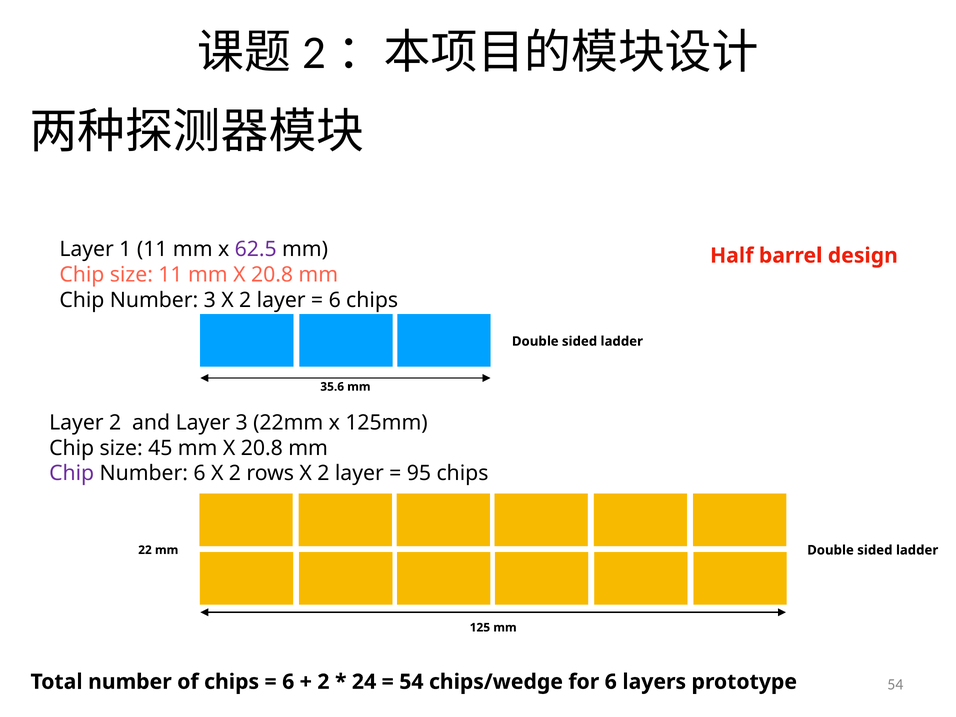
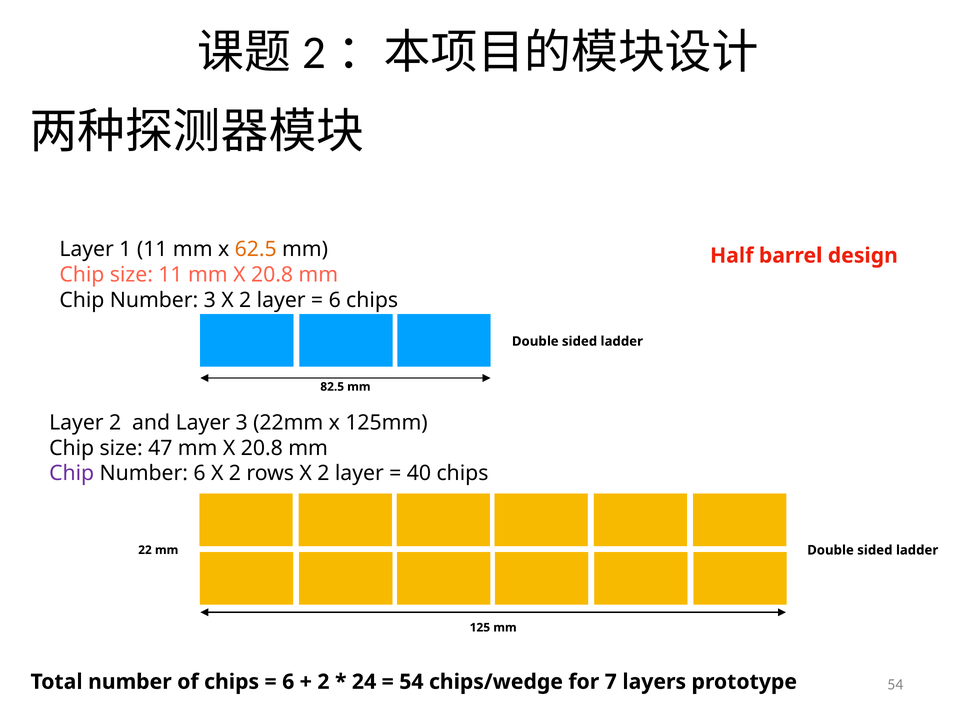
62.5 colour: purple -> orange
35.6: 35.6 -> 82.5
45: 45 -> 47
95: 95 -> 40
for 6: 6 -> 7
